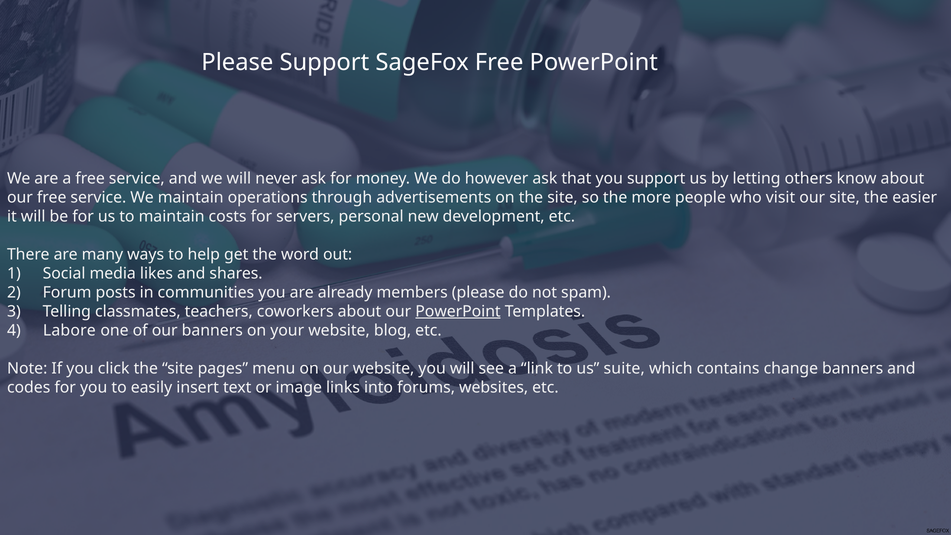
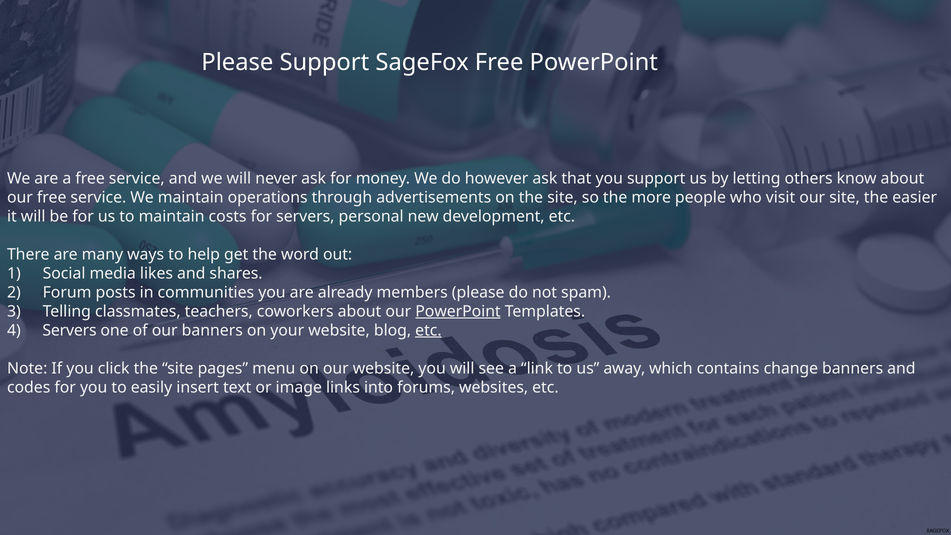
Labore at (69, 330): Labore -> Servers
etc at (428, 330) underline: none -> present
suite: suite -> away
